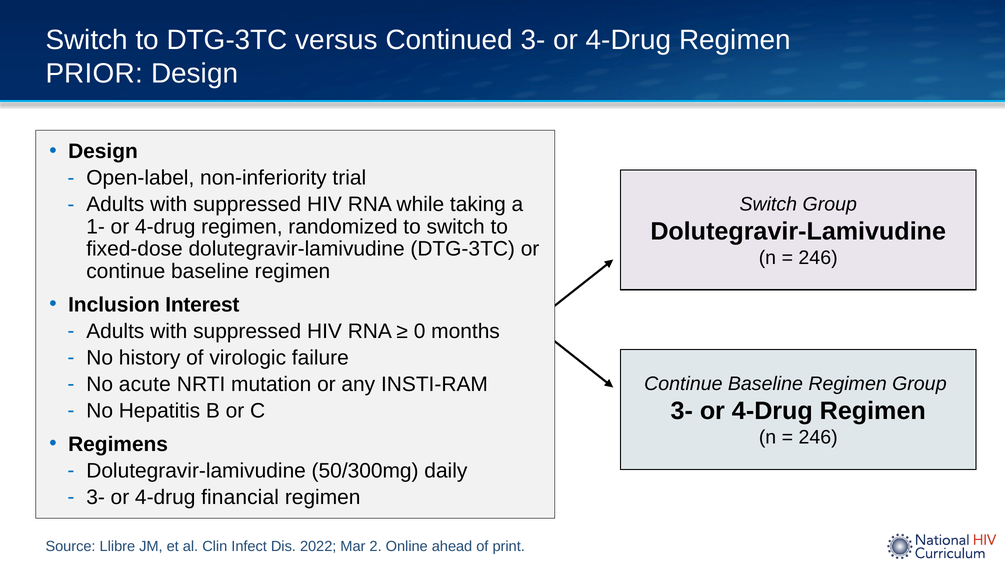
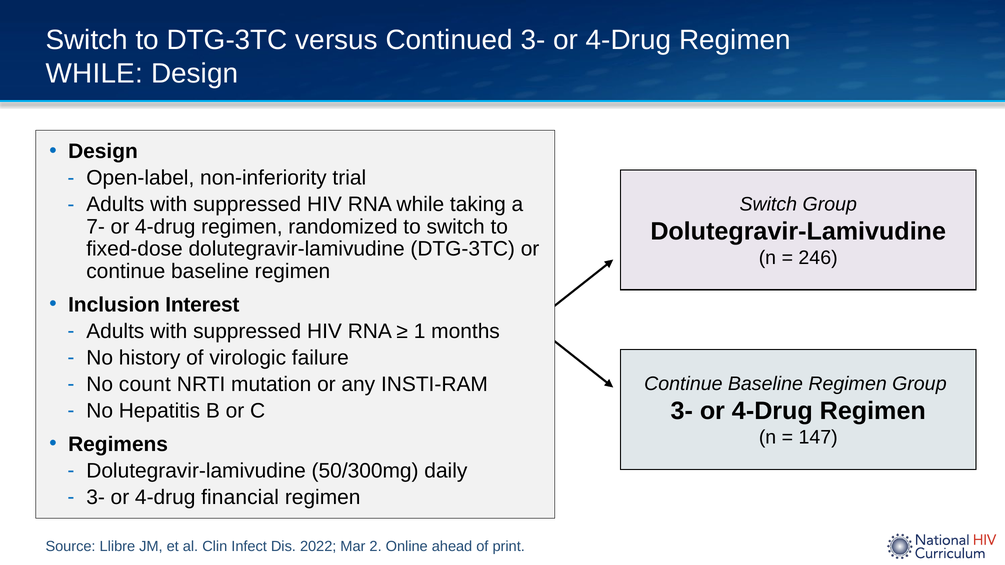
PRIOR at (94, 74): PRIOR -> WHILE
1-: 1- -> 7-
0: 0 -> 1
acute: acute -> count
246 at (818, 438): 246 -> 147
